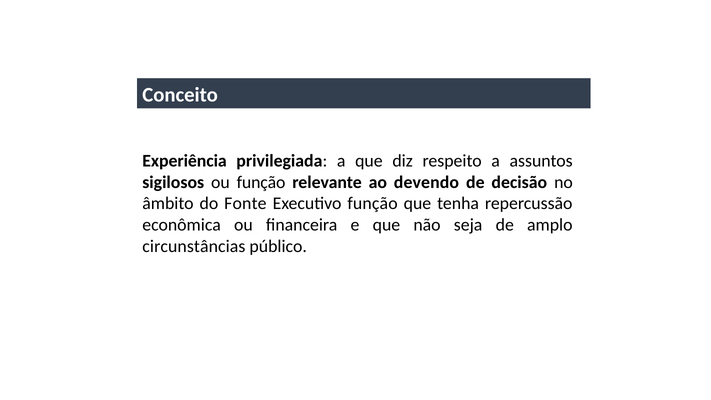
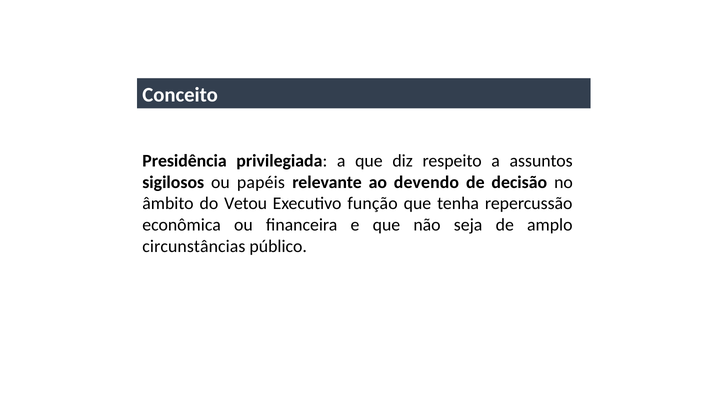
Experiência: Experiência -> Presidência
ou função: função -> papéis
Fonte: Fonte -> Vetou
